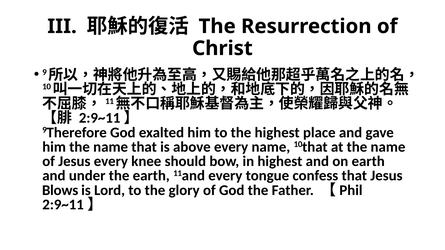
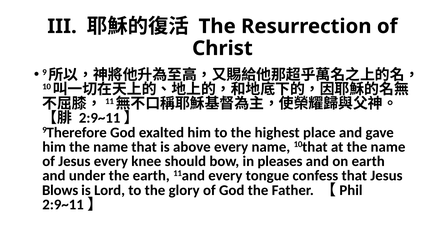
in highest: highest -> pleases
